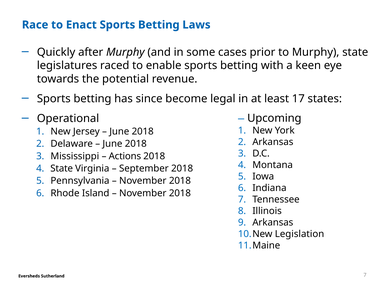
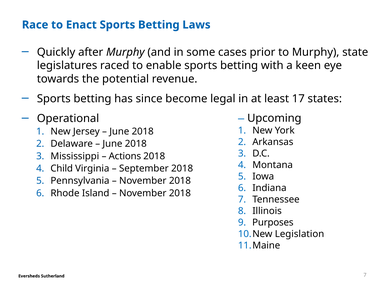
State at (62, 169): State -> Child
Arkansas at (273, 223): Arkansas -> Purposes
